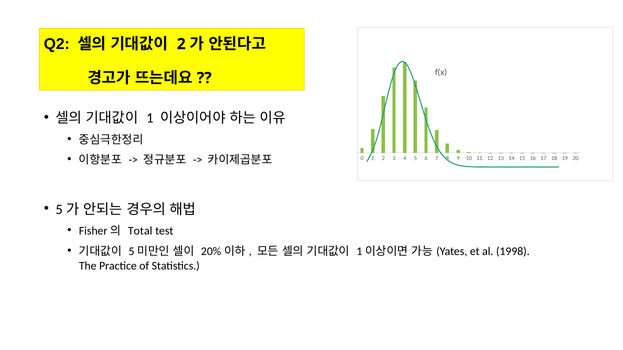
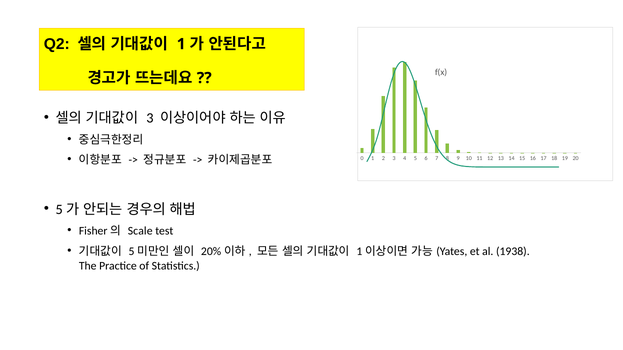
2 at (181, 44): 2 -> 1
1 at (150, 118): 1 -> 3
Total: Total -> Scale
1998: 1998 -> 1938
